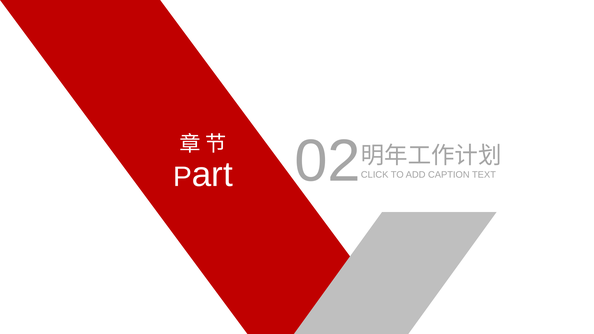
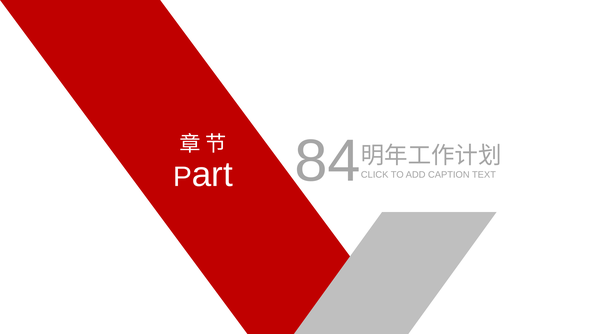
02: 02 -> 84
